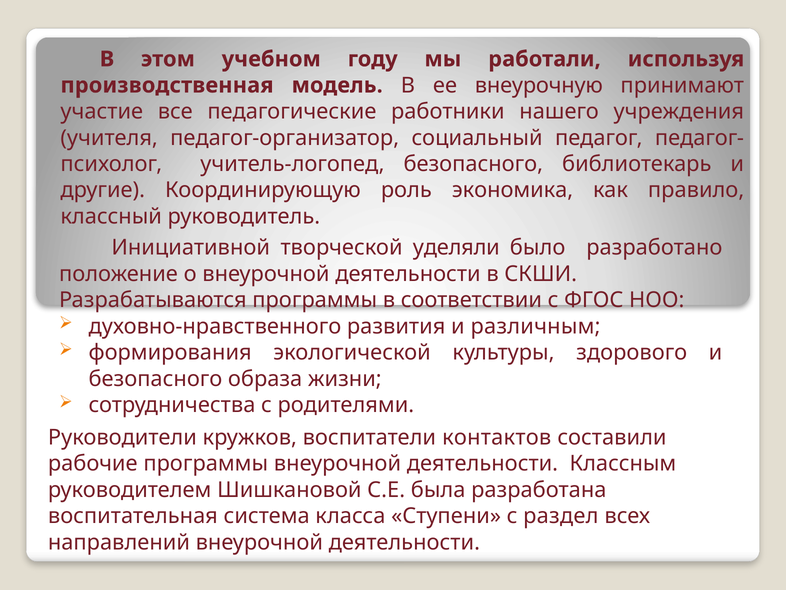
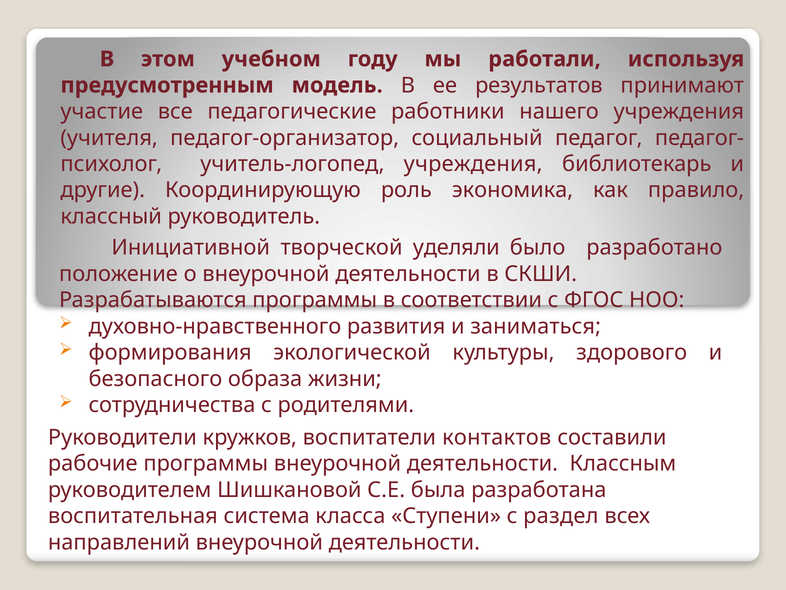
производственная: производственная -> предусмотренным
внеурочную: внеурочную -> результатов
учитель-логопед безопасного: безопасного -> учреждения
различным: различным -> заниматься
